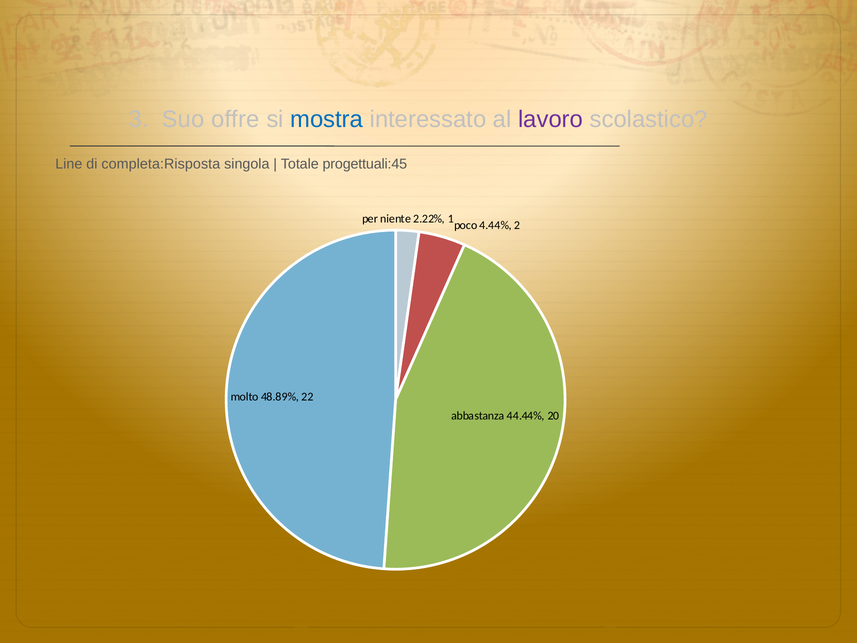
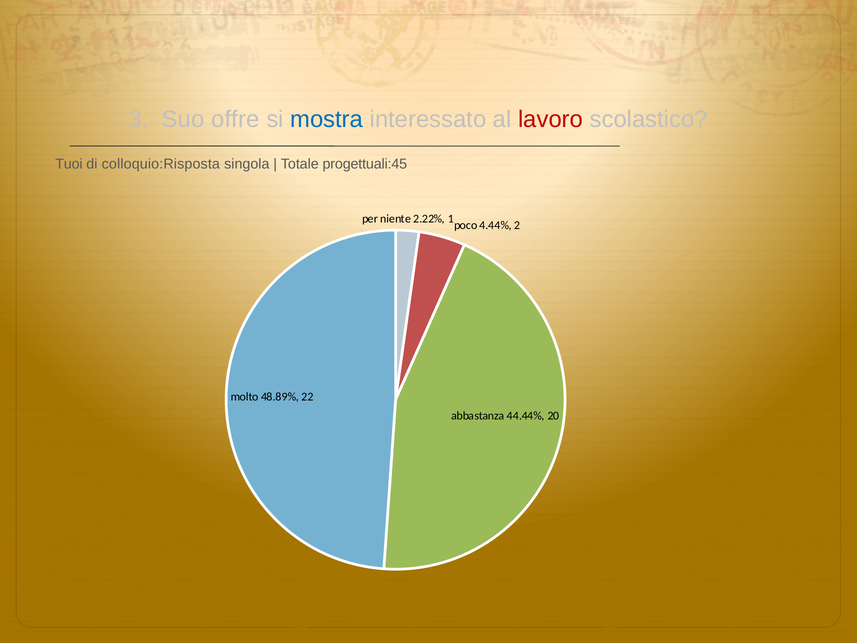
lavoro colour: purple -> red
Line: Line -> Tuoi
completa:Risposta: completa:Risposta -> colloquio:Risposta
